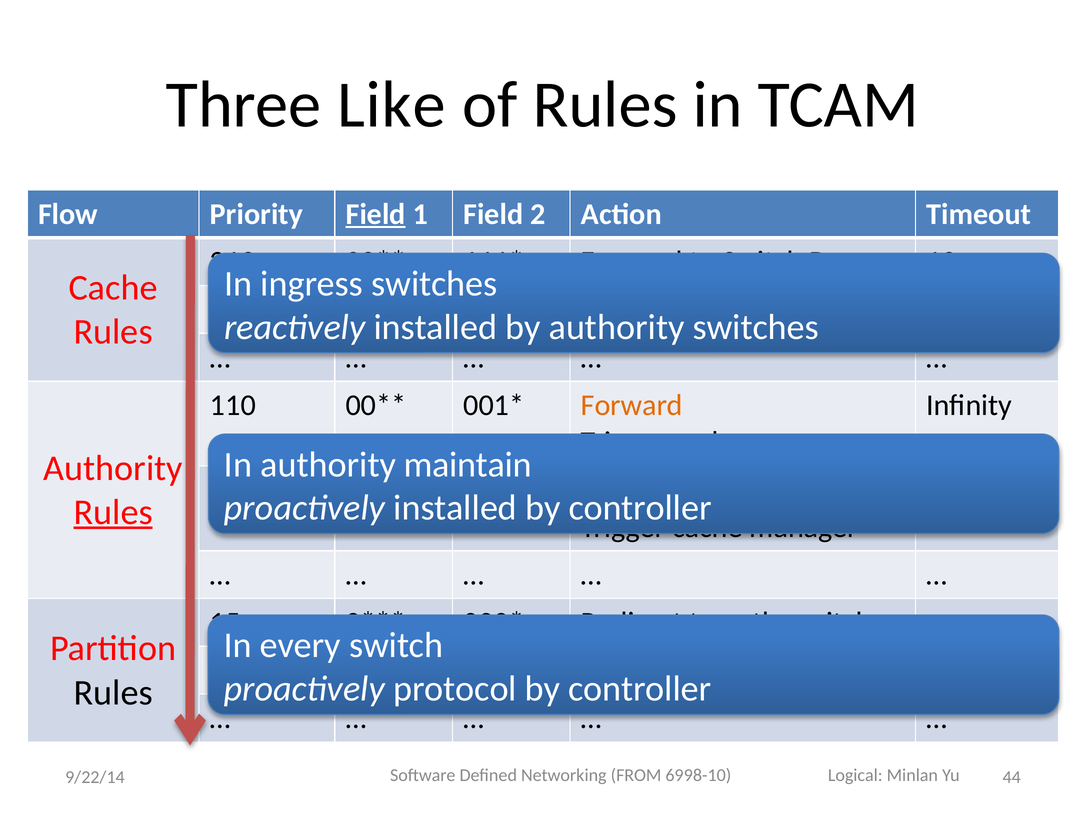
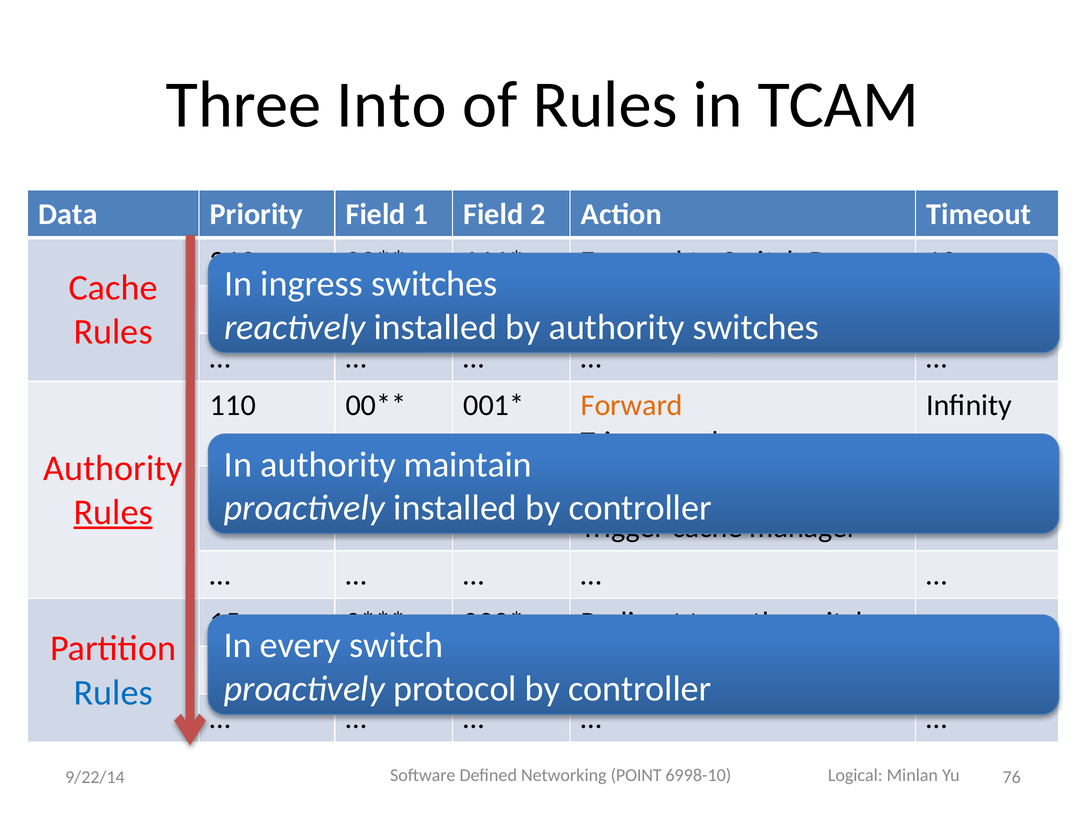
Like: Like -> Into
Flow: Flow -> Data
Field at (376, 214) underline: present -> none
Rules at (113, 693) colour: black -> blue
FROM: FROM -> POINT
44: 44 -> 76
